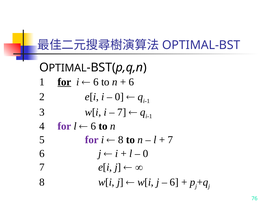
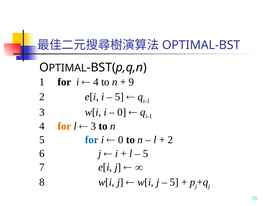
for at (64, 82) underline: present -> none
6 at (96, 82): 6 -> 4
6 at (131, 82): 6 -> 9
0 at (119, 97): 0 -> 5
7 at (122, 112): 7 -> 0
for at (64, 126) colour: purple -> orange
6 at (93, 126): 6 -> 3
for at (92, 139) colour: purple -> blue
8 at (121, 139): 8 -> 0
7 at (170, 139): 7 -> 2
0 at (146, 153): 0 -> 5
6 at (174, 182): 6 -> 5
